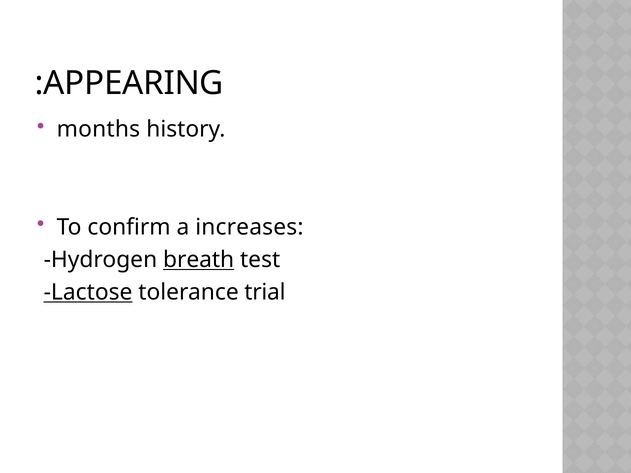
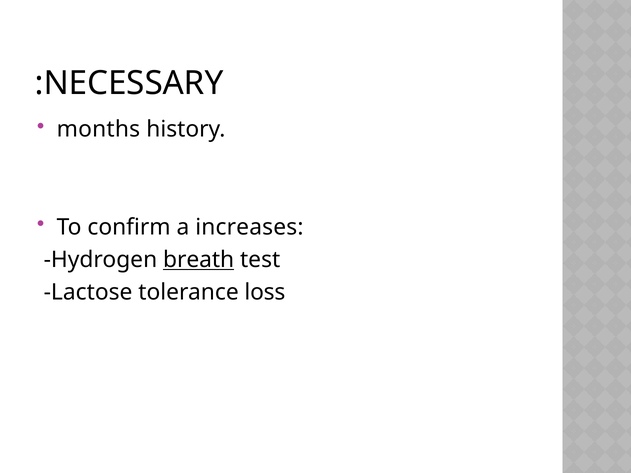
APPEARING: APPEARING -> NECESSARY
Lactose underline: present -> none
trial: trial -> loss
